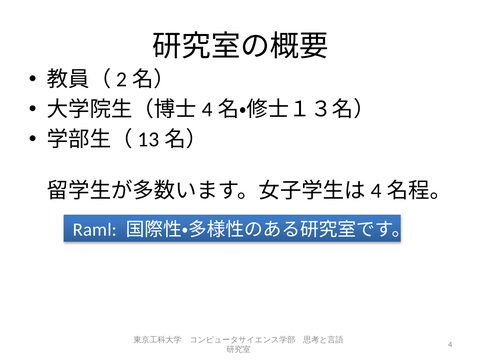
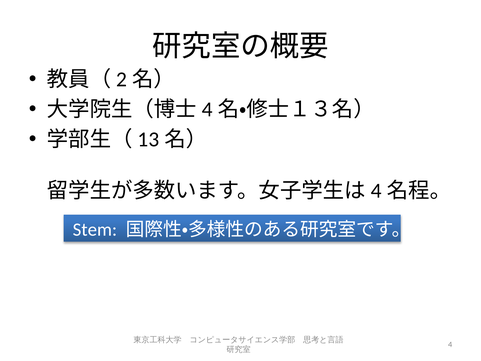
Raml: Raml -> Stem
